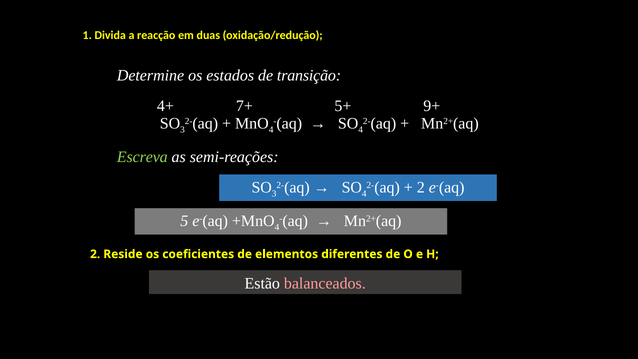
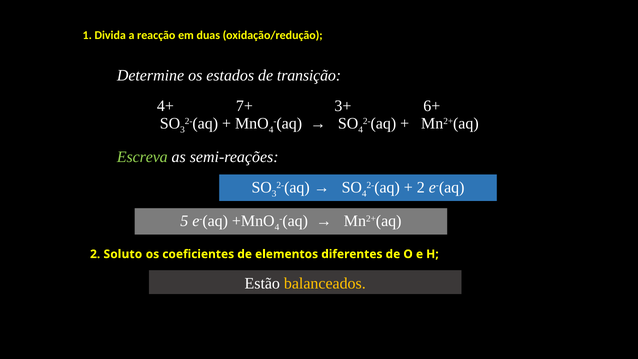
5+: 5+ -> 3+
9+: 9+ -> 6+
Reside: Reside -> Soluto
balanceados colour: pink -> yellow
